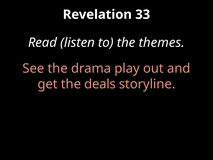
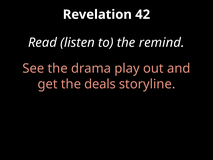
33: 33 -> 42
themes: themes -> remind
